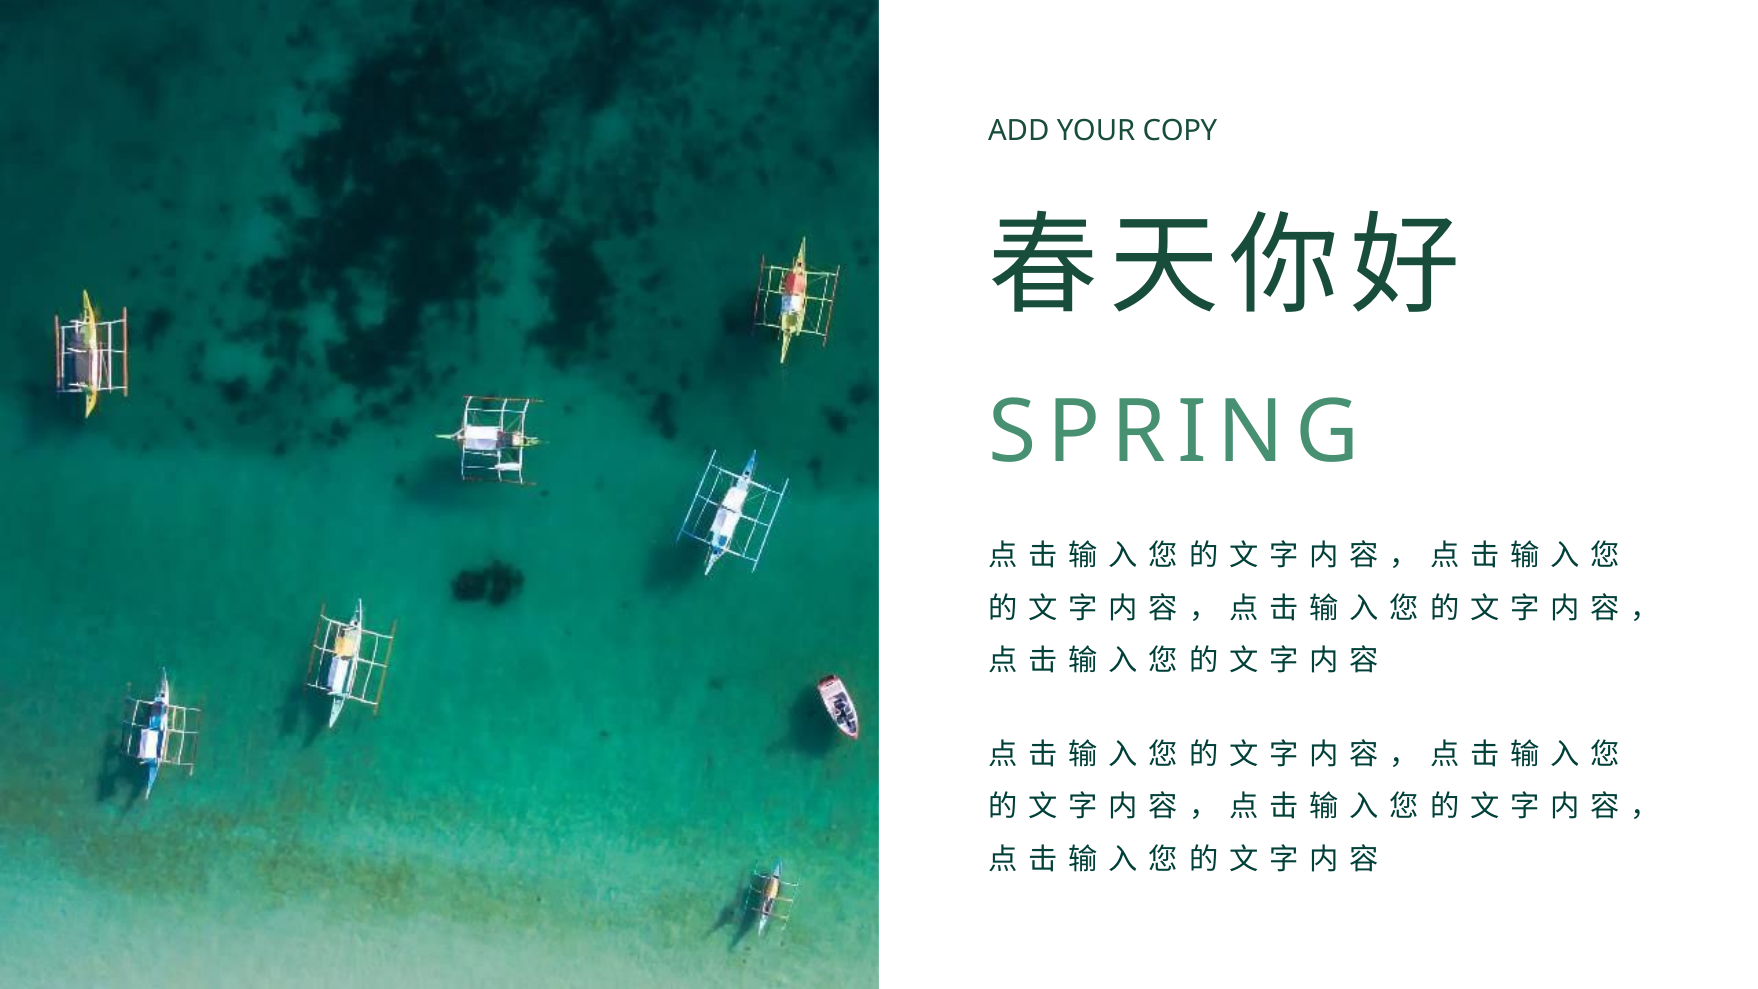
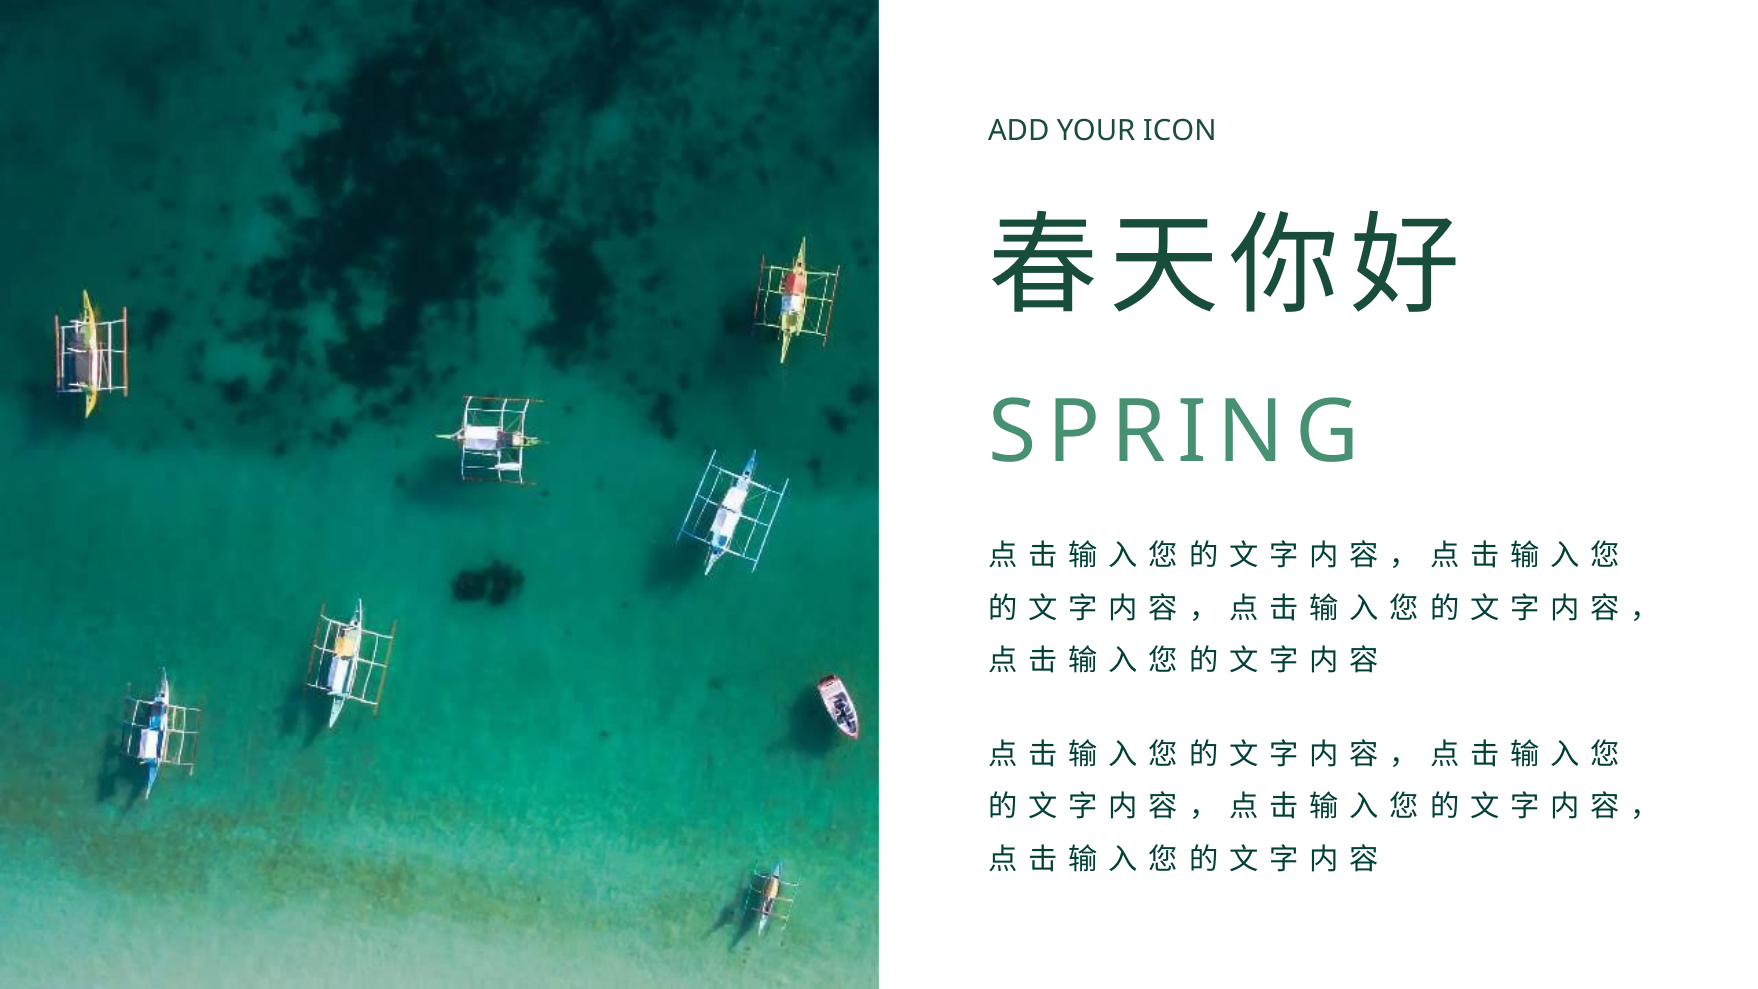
COPY: COPY -> ICON
